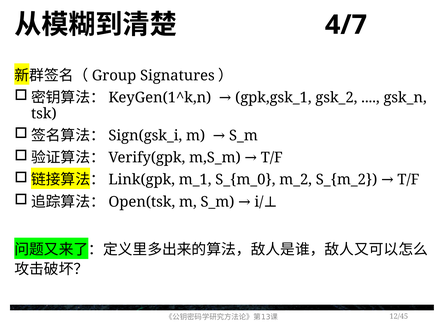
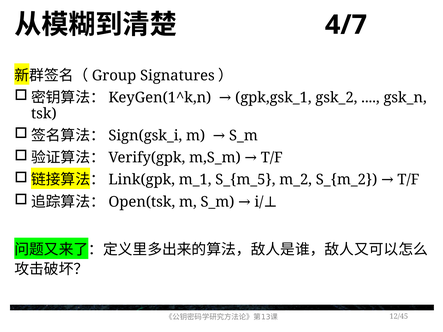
S_{m_0: S_{m_0 -> S_{m_5
